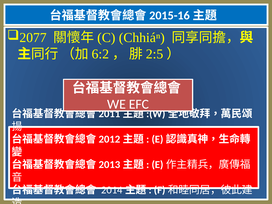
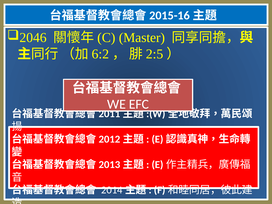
2077: 2077 -> 2046
Chhiáⁿ: Chhiáⁿ -> Master
